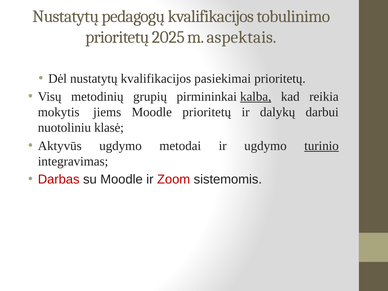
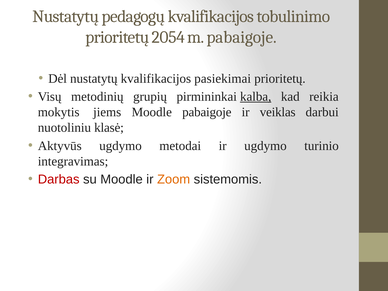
2025: 2025 -> 2054
m aspektais: aspektais -> pabaigoje
Moodle prioritetų: prioritetų -> pabaigoje
dalykų: dalykų -> veiklas
turinio underline: present -> none
Zoom colour: red -> orange
